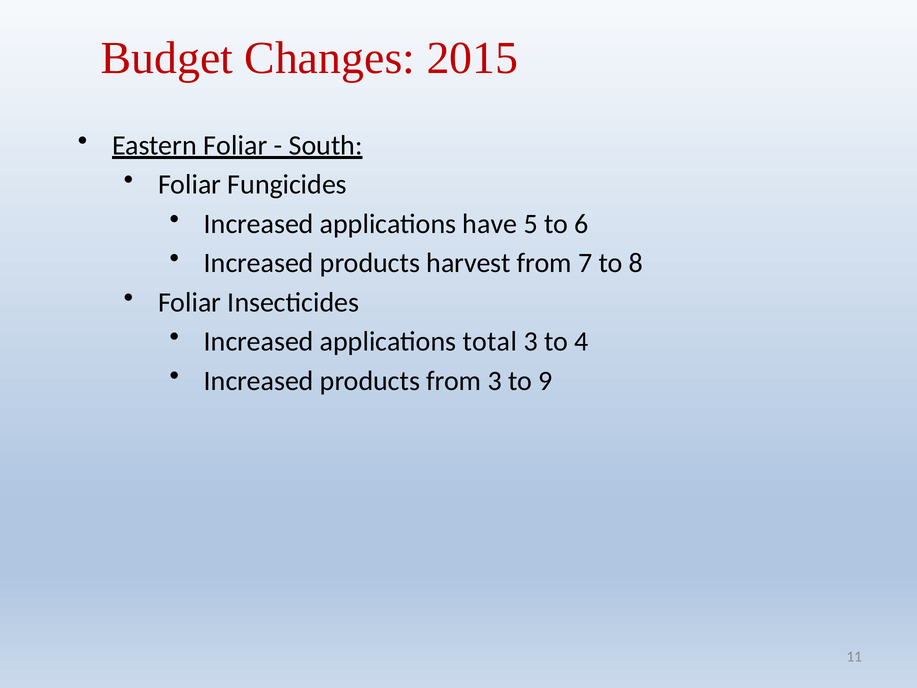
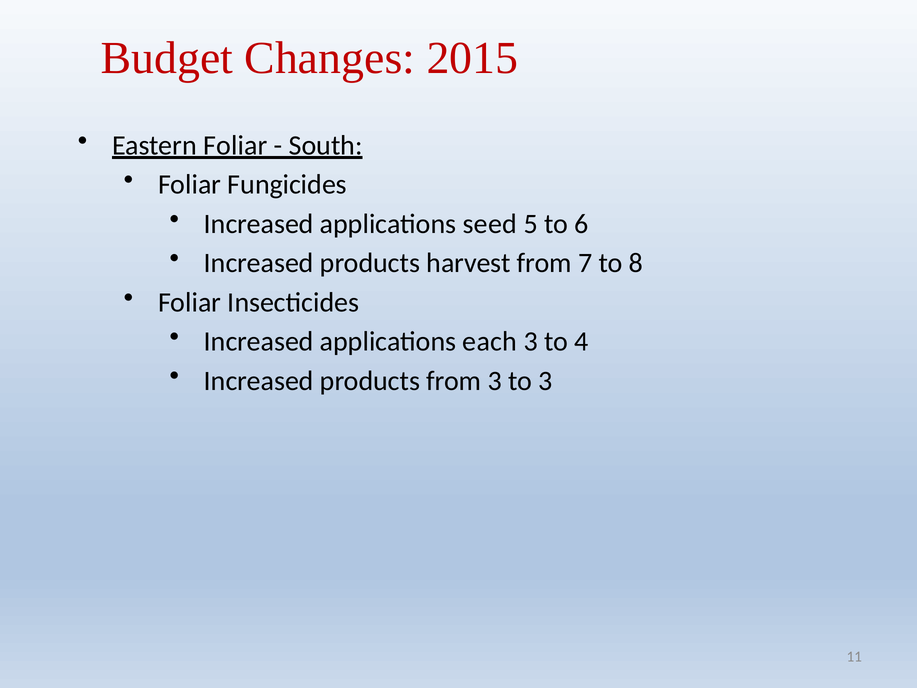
have: have -> seed
total: total -> each
to 9: 9 -> 3
